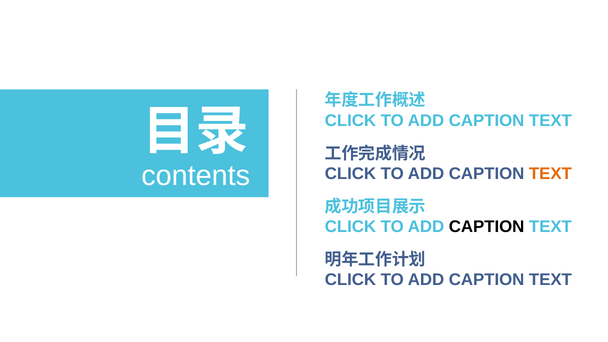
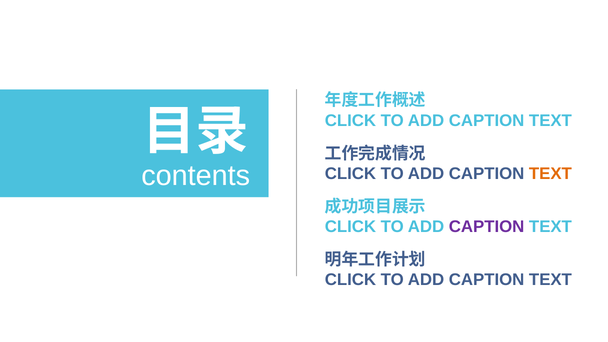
CAPTION at (487, 227) colour: black -> purple
